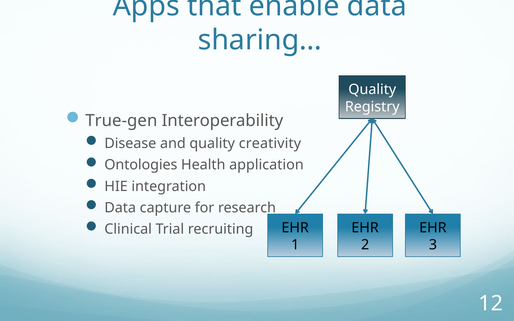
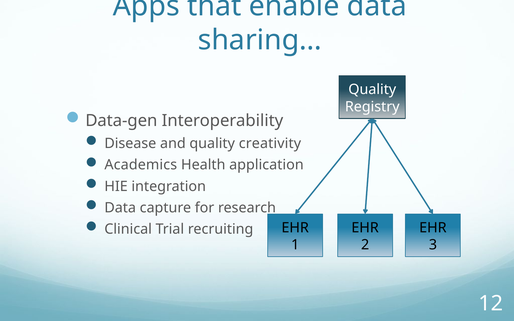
True-gen: True-gen -> Data-gen
Ontologies: Ontologies -> Academics
